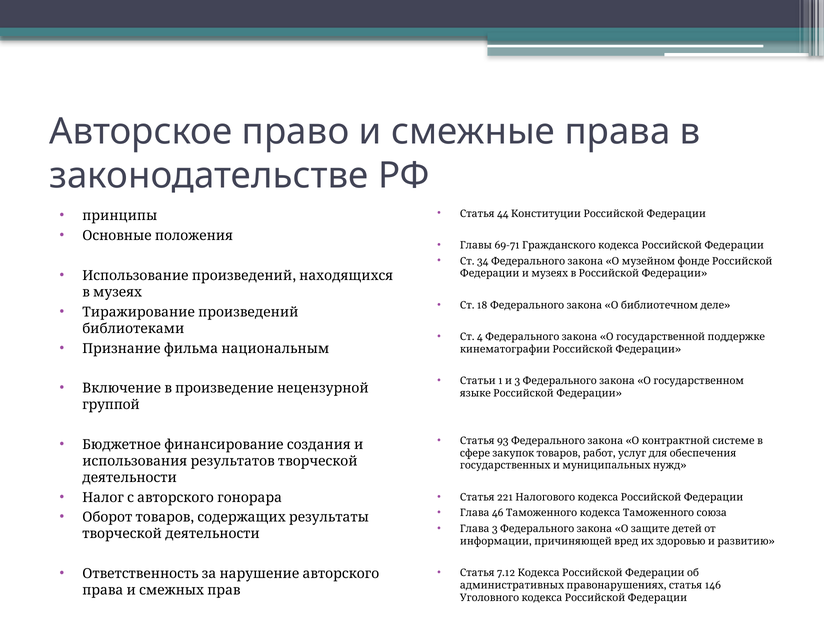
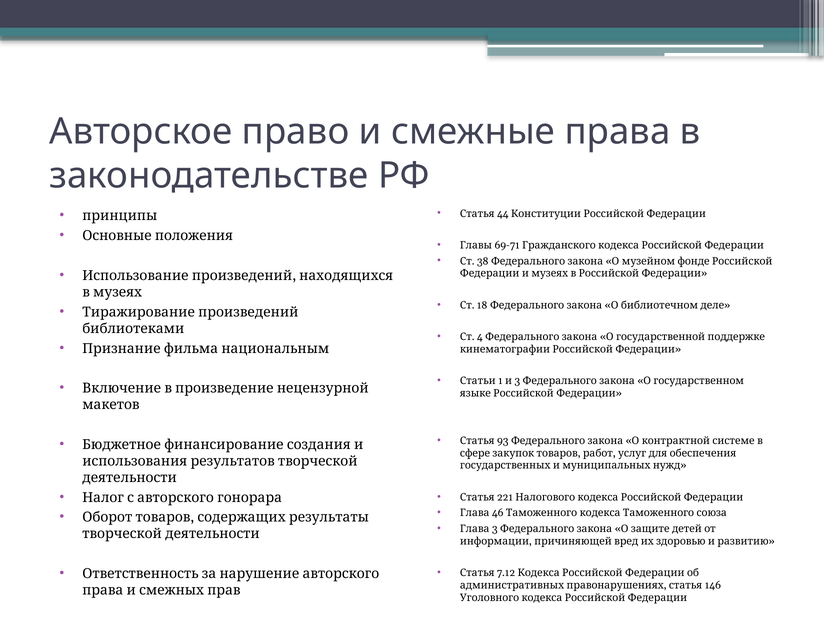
34: 34 -> 38
группой: группой -> макетов
